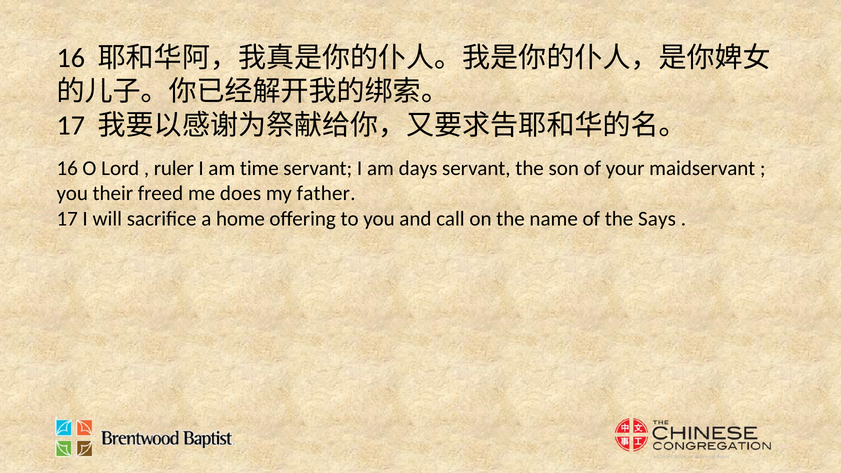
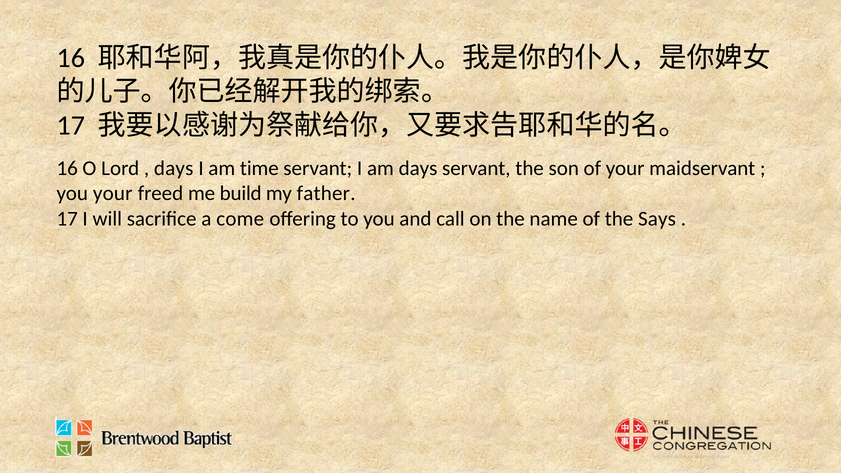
ruler at (174, 168): ruler -> days
you their: their -> your
does: does -> build
home: home -> come
